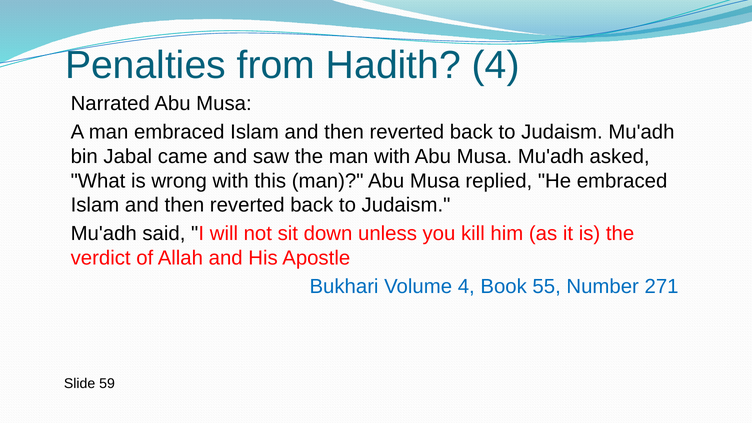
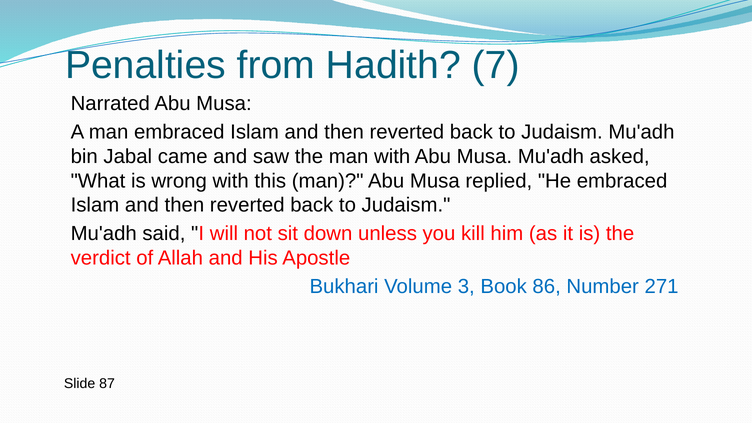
Hadith 4: 4 -> 7
Volume 4: 4 -> 3
55: 55 -> 86
59: 59 -> 87
